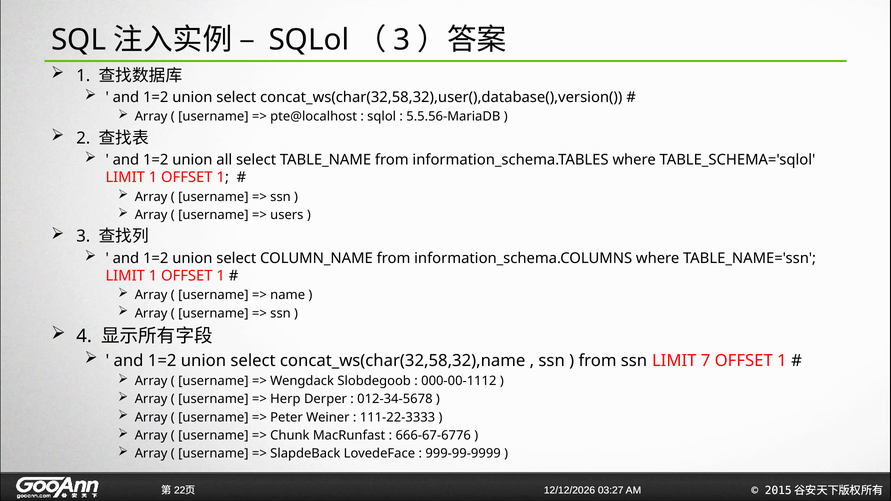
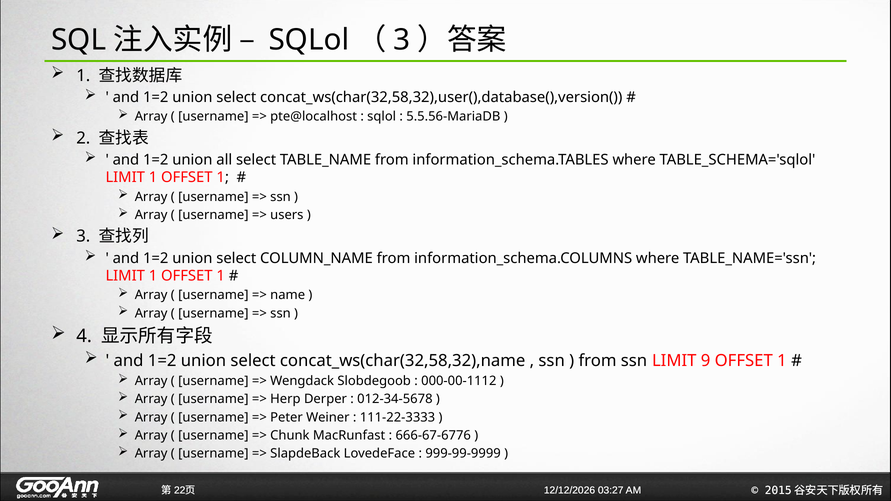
7: 7 -> 9
